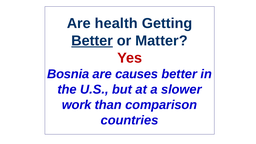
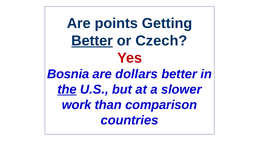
health: health -> points
Matter: Matter -> Czech
causes: causes -> dollars
the underline: none -> present
